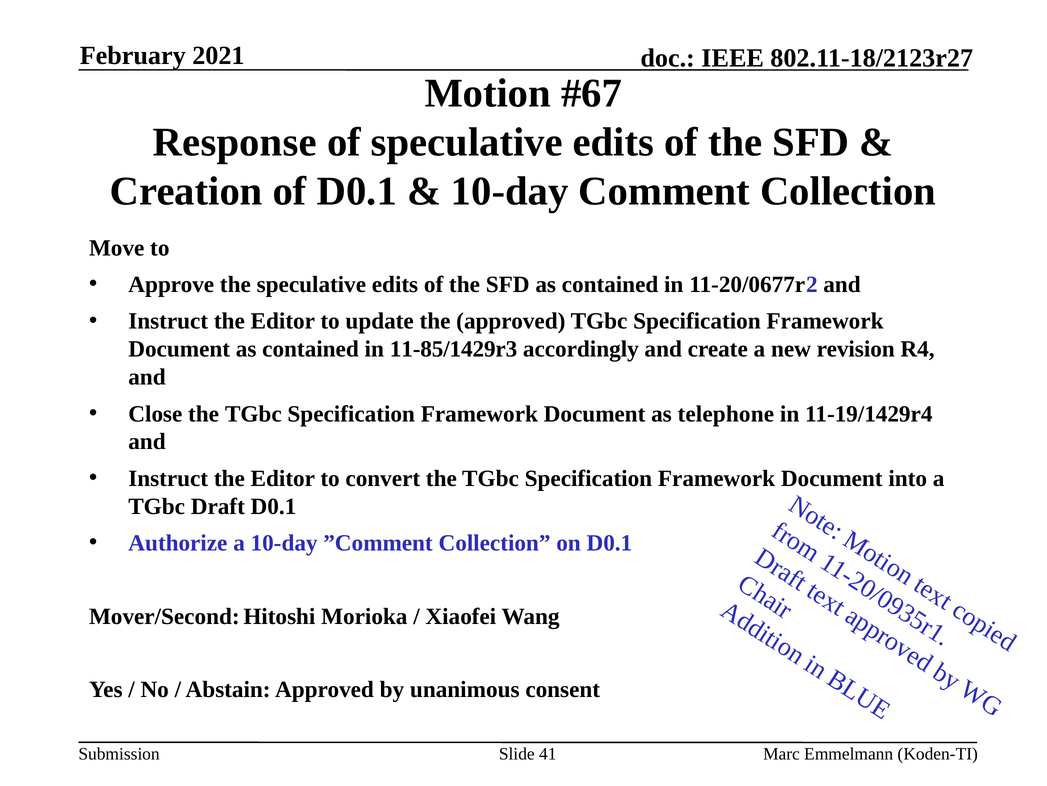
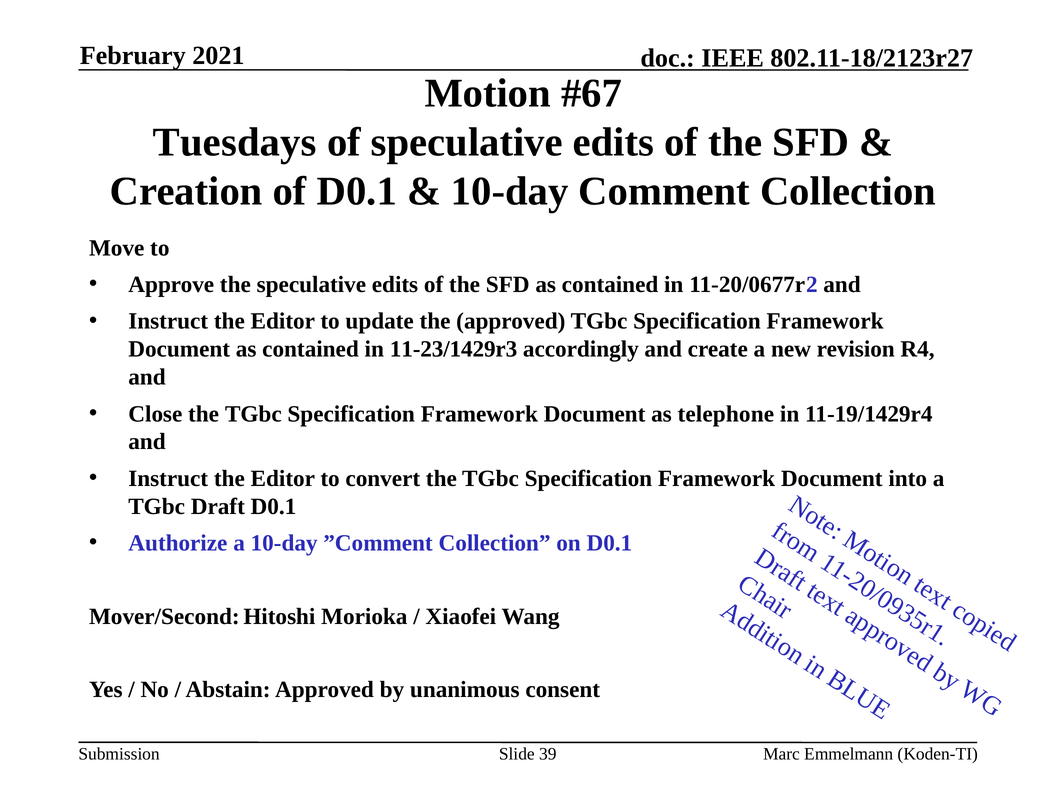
Response: Response -> Tuesdays
11-85/1429r3: 11-85/1429r3 -> 11-23/1429r3
41: 41 -> 39
